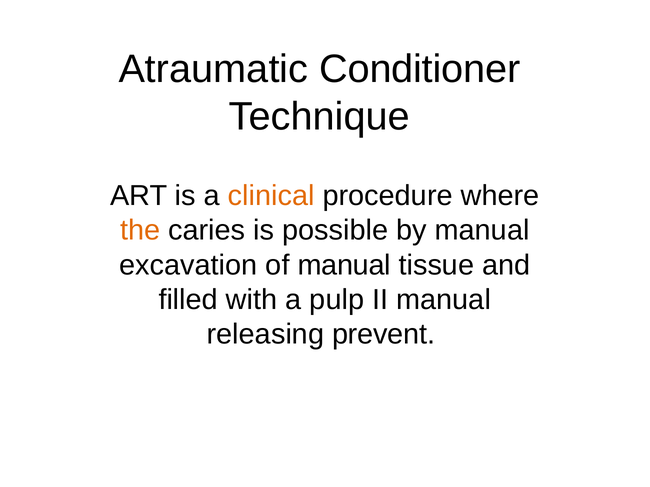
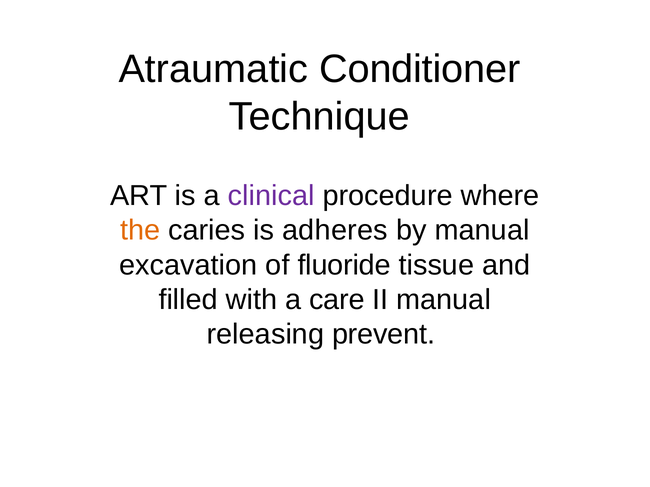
clinical colour: orange -> purple
possible: possible -> adheres
of manual: manual -> fluoride
pulp: pulp -> care
